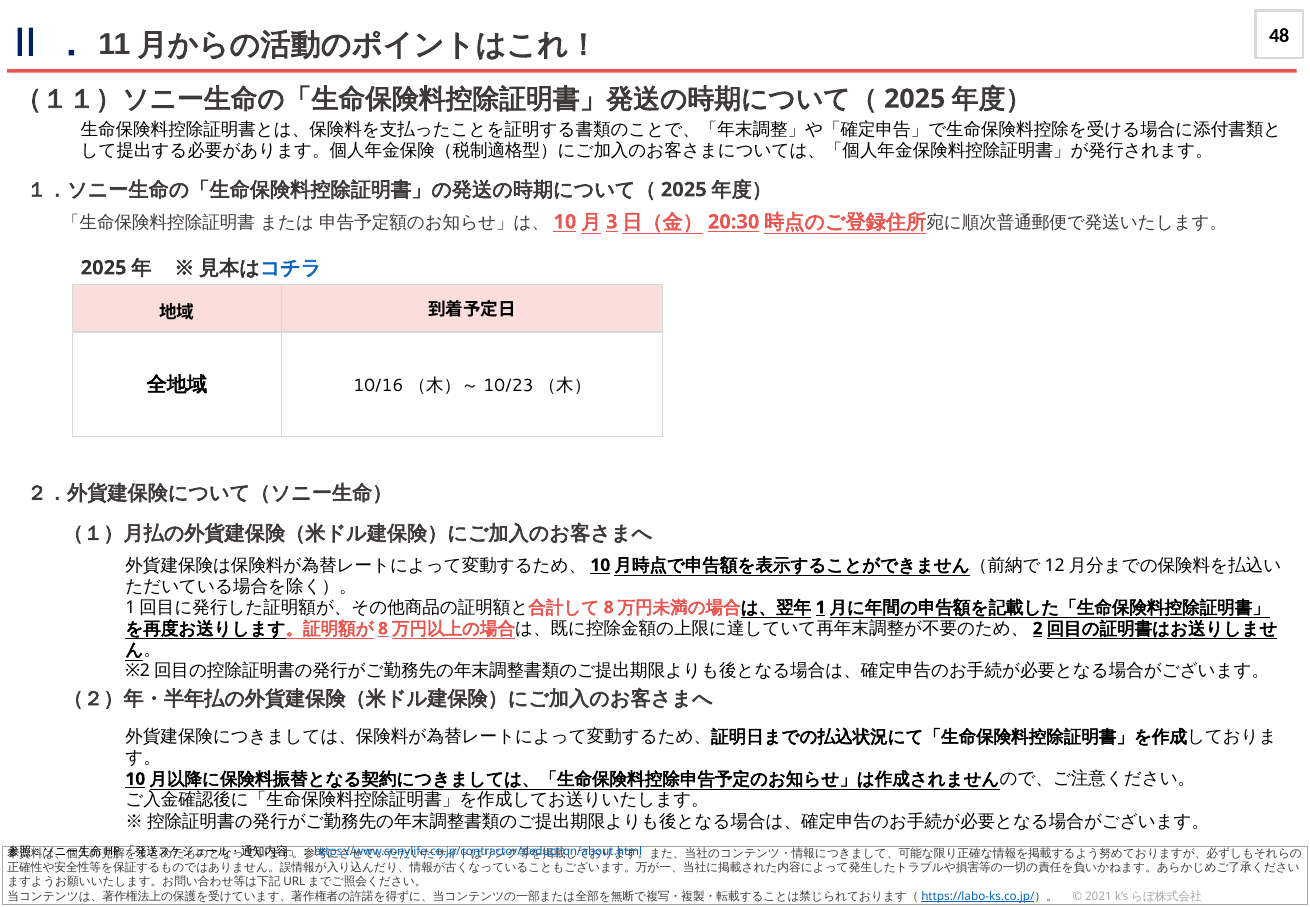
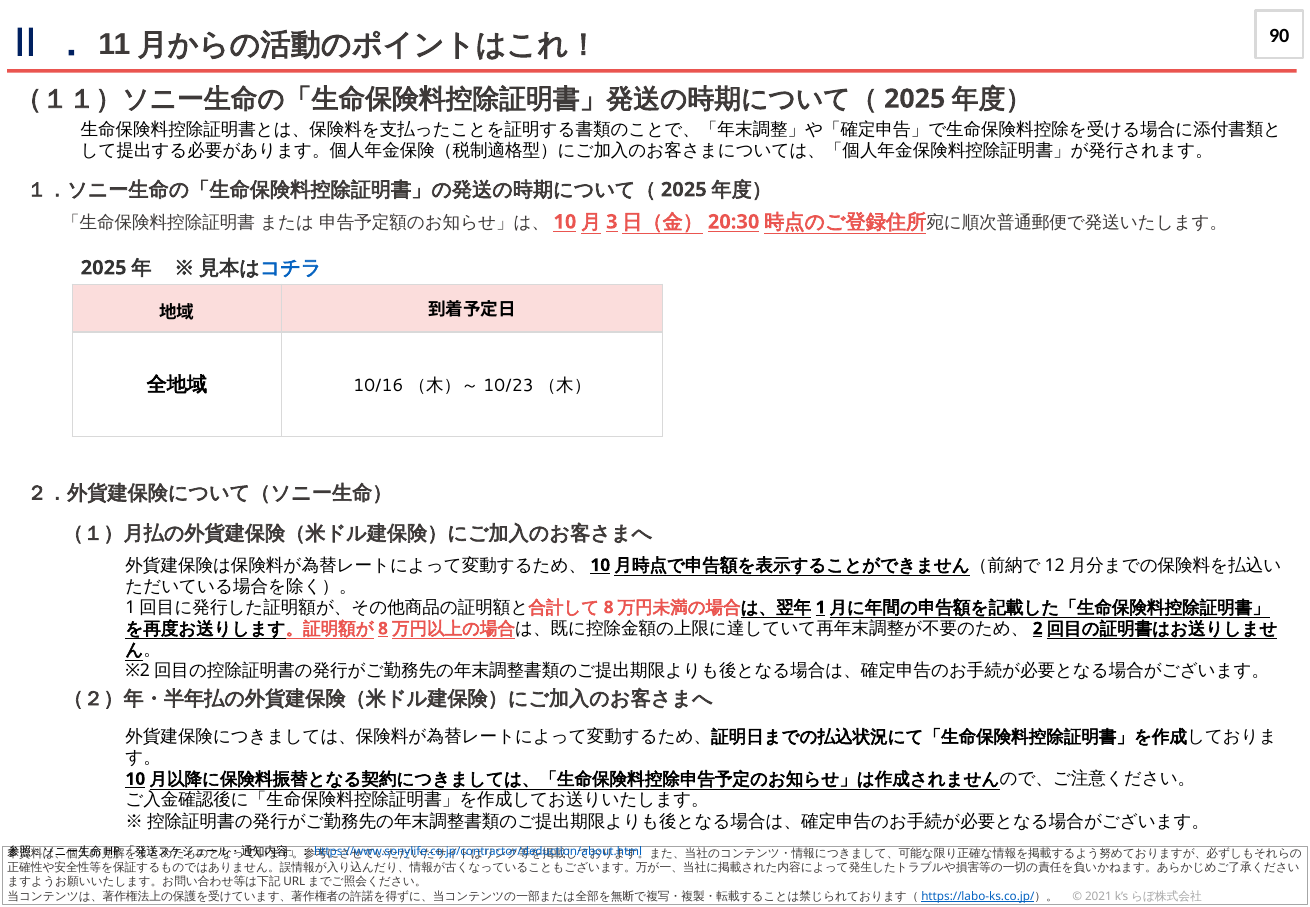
48: 48 -> 90
